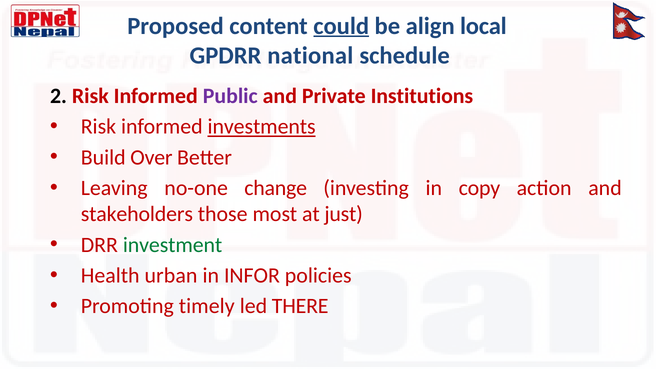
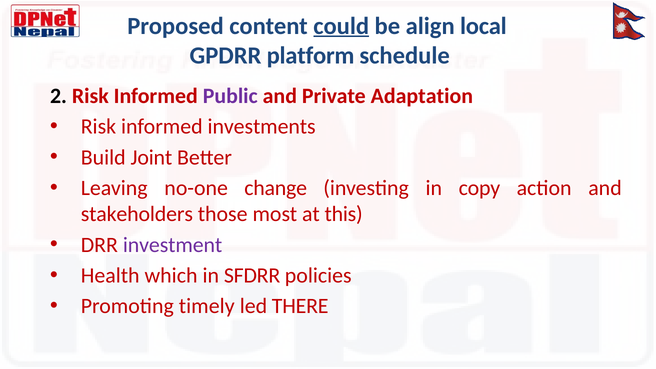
national: national -> platform
Institutions: Institutions -> Adaptation
investments underline: present -> none
Over: Over -> Joint
just: just -> this
investment colour: green -> purple
urban: urban -> which
INFOR: INFOR -> SFDRR
